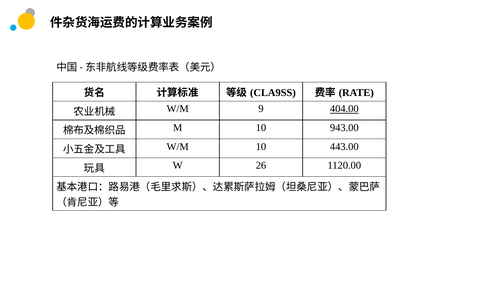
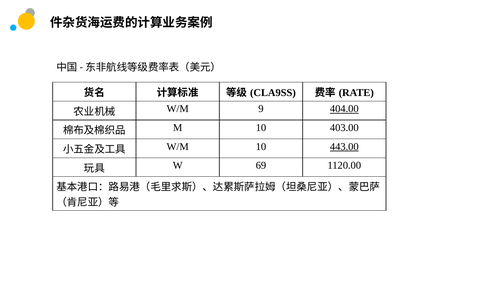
943.00: 943.00 -> 403.00
443.00 underline: none -> present
26: 26 -> 69
